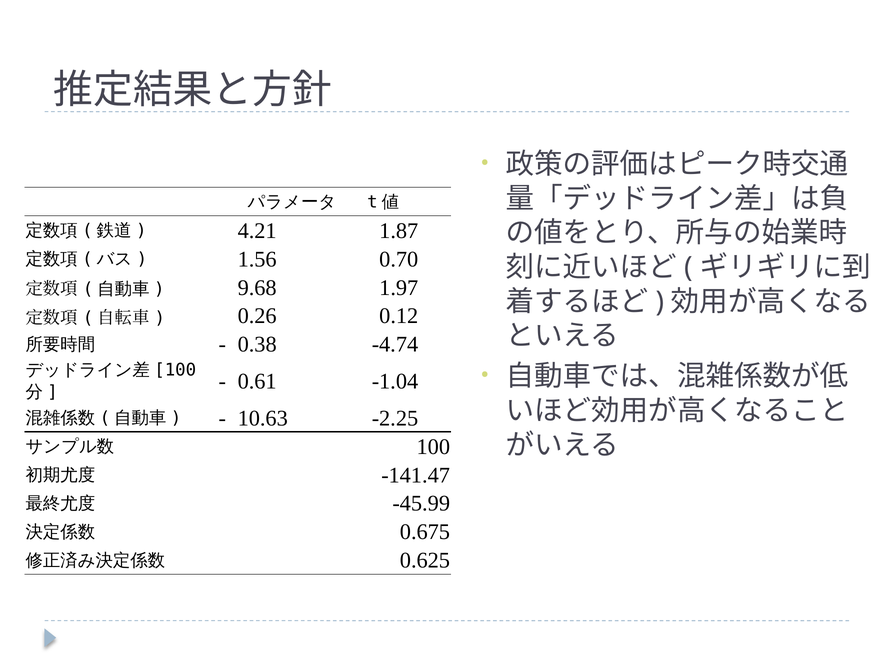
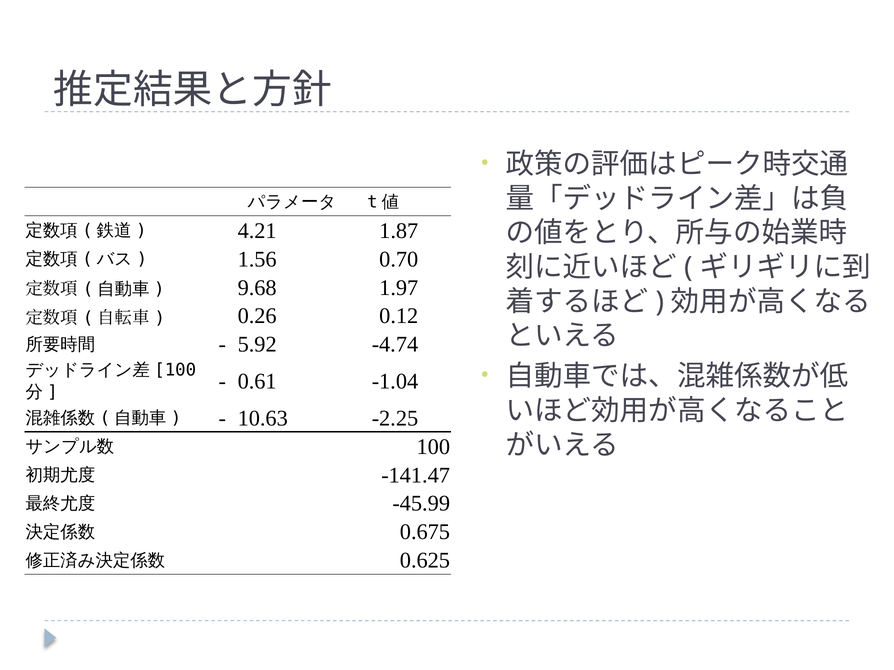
0.38: 0.38 -> 5.92
